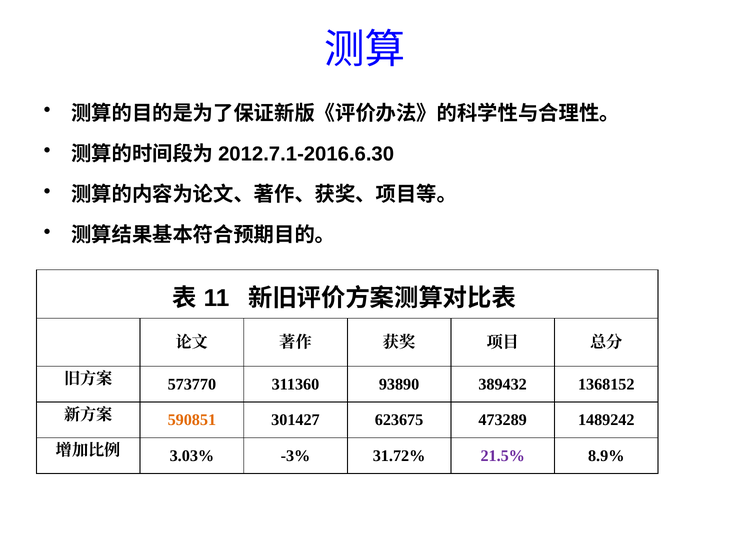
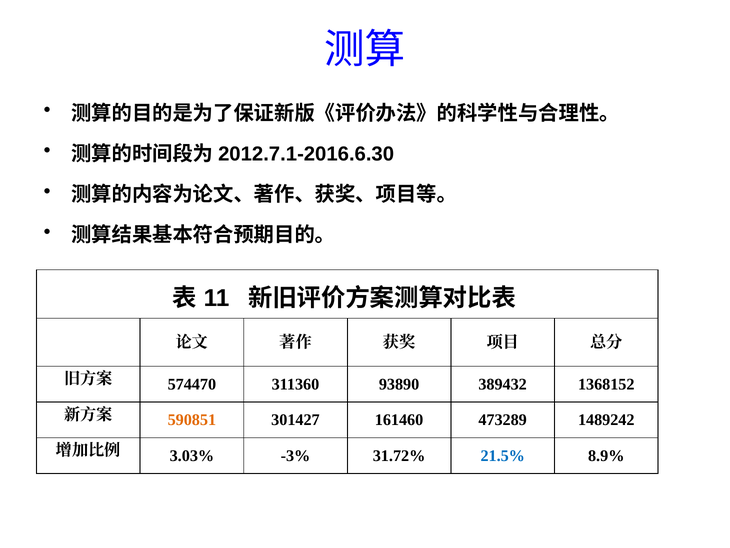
573770: 573770 -> 574470
623675: 623675 -> 161460
21.5% colour: purple -> blue
